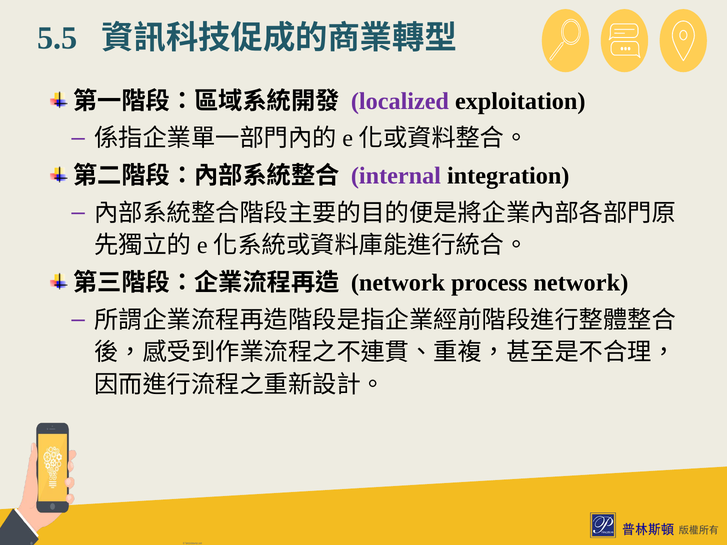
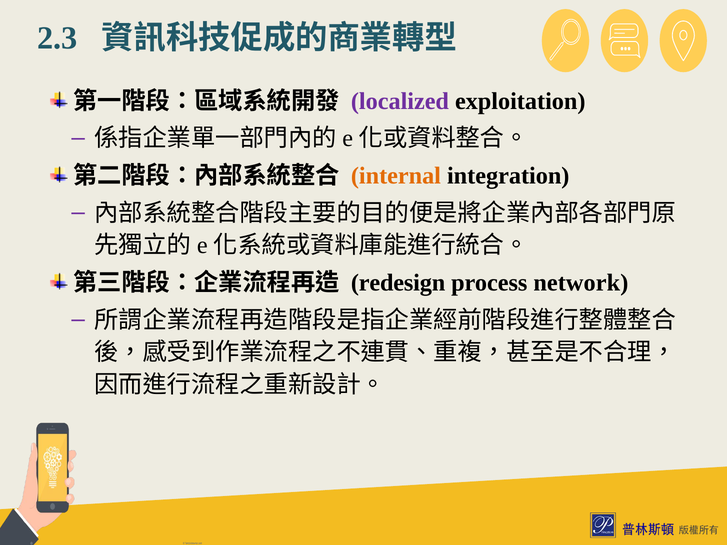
5.5: 5.5 -> 2.3
internal colour: purple -> orange
network at (398, 283): network -> redesign
